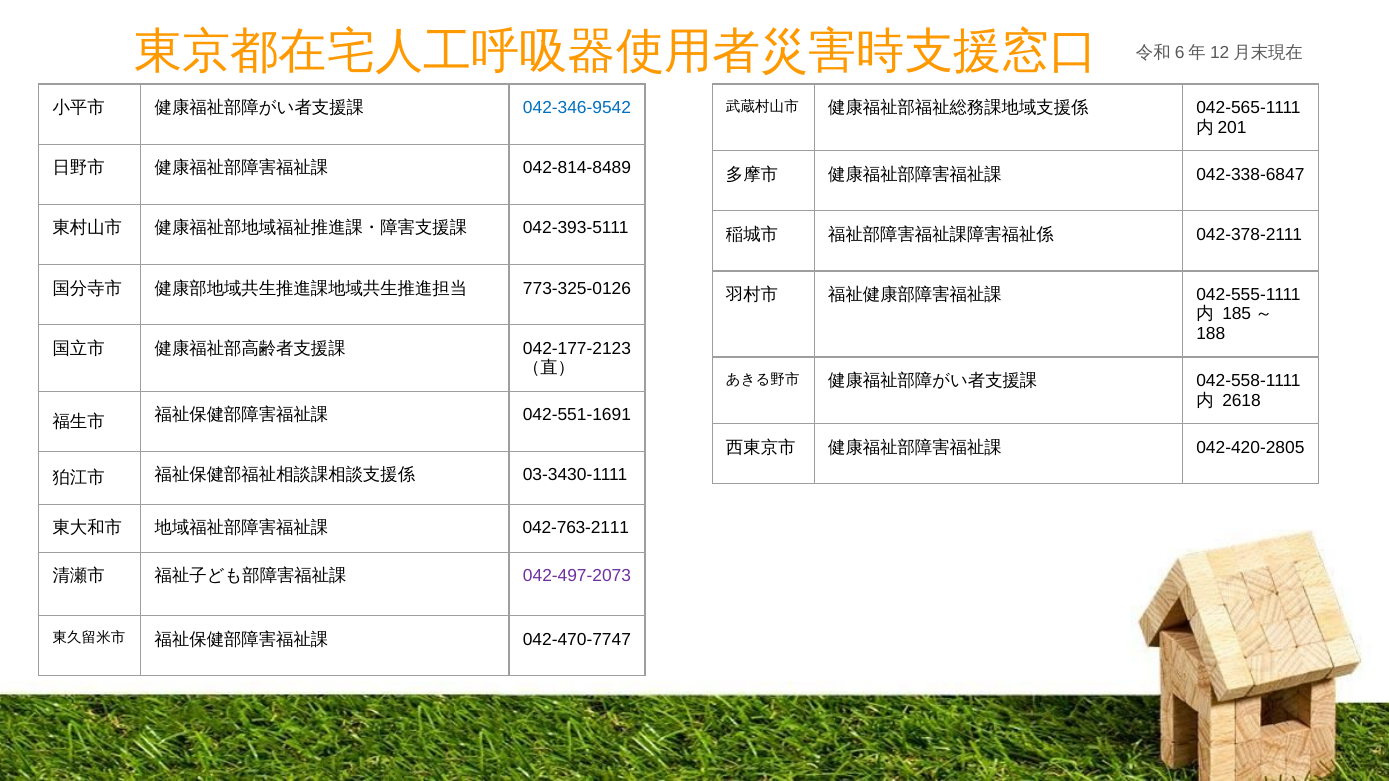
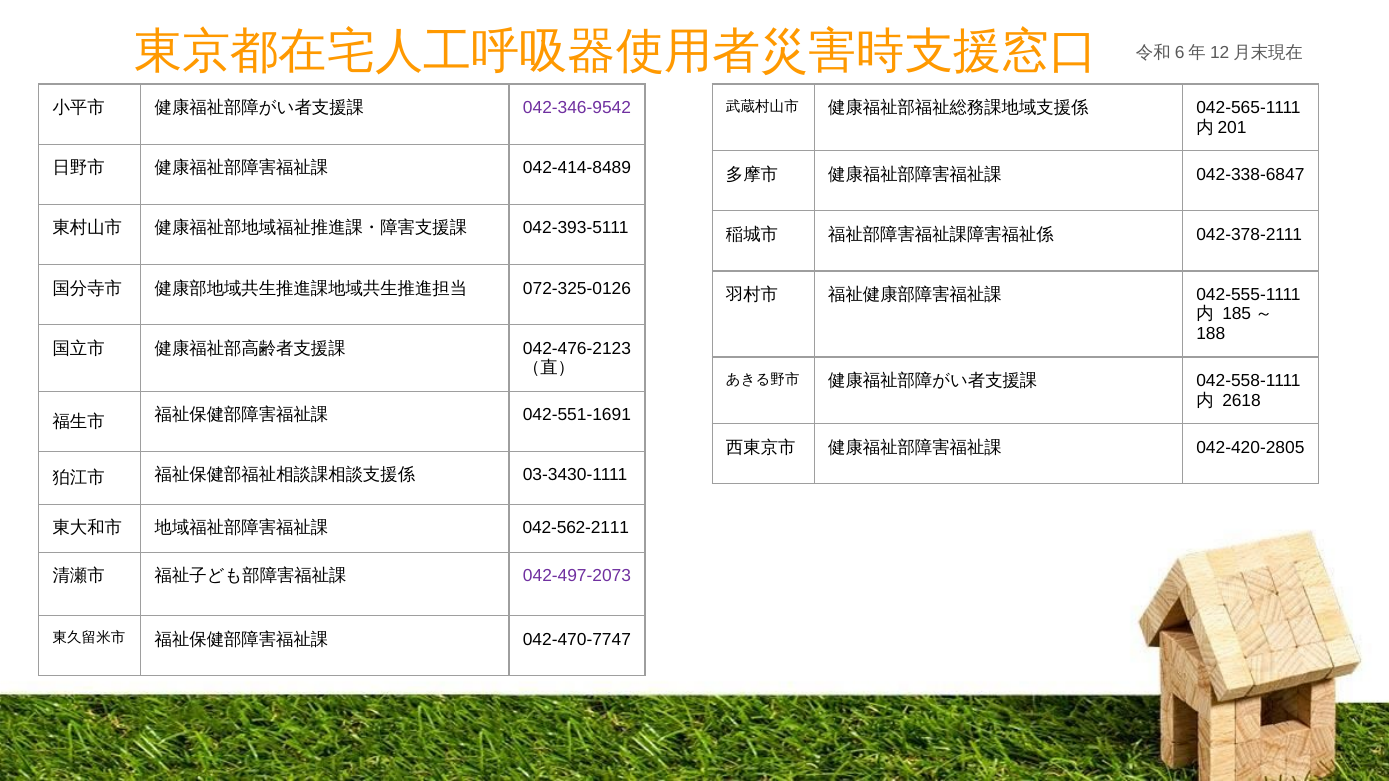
042-346-9542 colour: blue -> purple
042-814-8489: 042-814-8489 -> 042-414-8489
773-325-0126: 773-325-0126 -> 072-325-0126
042-177-2123: 042-177-2123 -> 042-476-2123
042-763-2111: 042-763-2111 -> 042-562-2111
